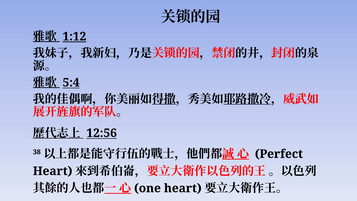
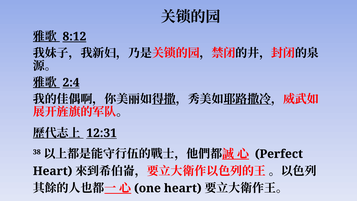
1:12: 1:12 -> 8:12
5:4: 5:4 -> 2:4
12:56: 12:56 -> 12:31
